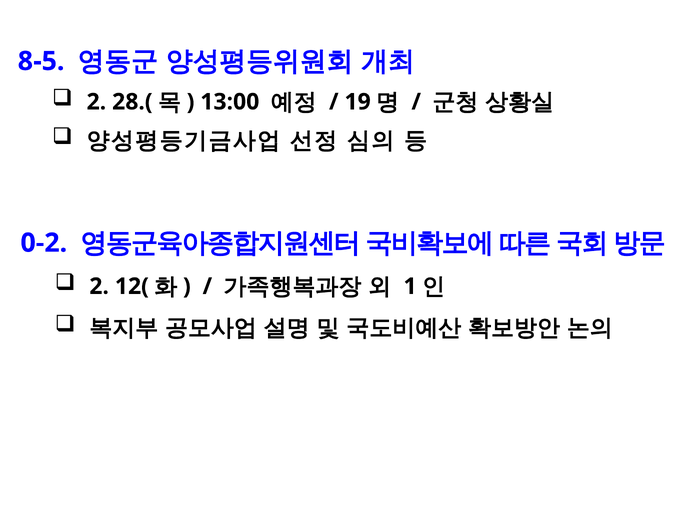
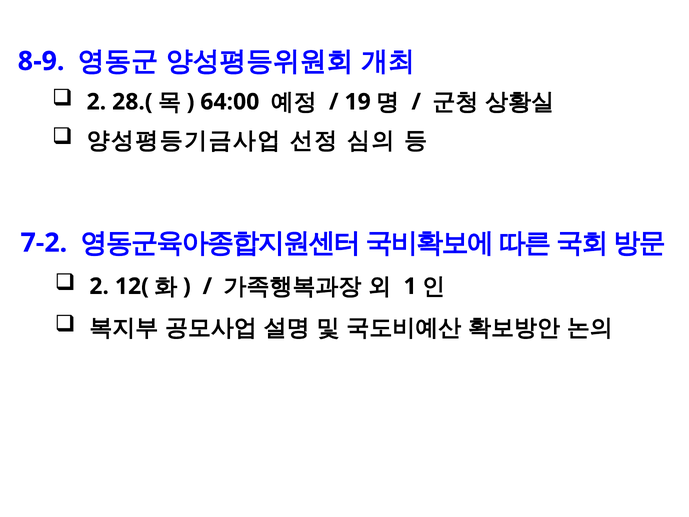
8-5: 8-5 -> 8-9
13:00: 13:00 -> 64:00
0-2: 0-2 -> 7-2
